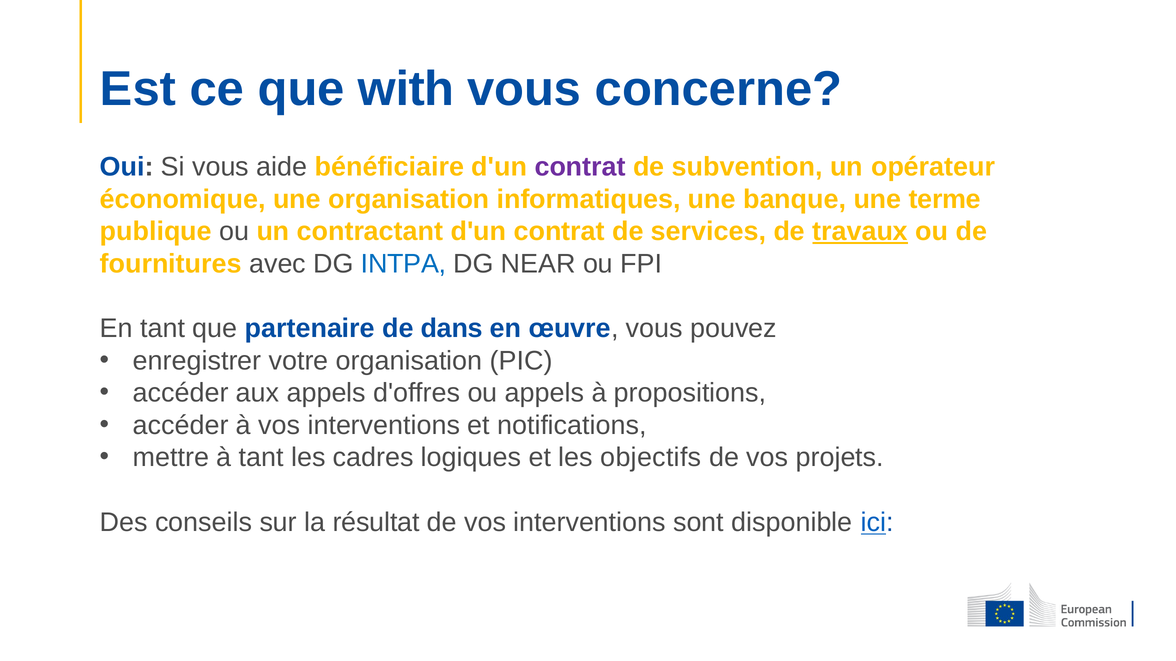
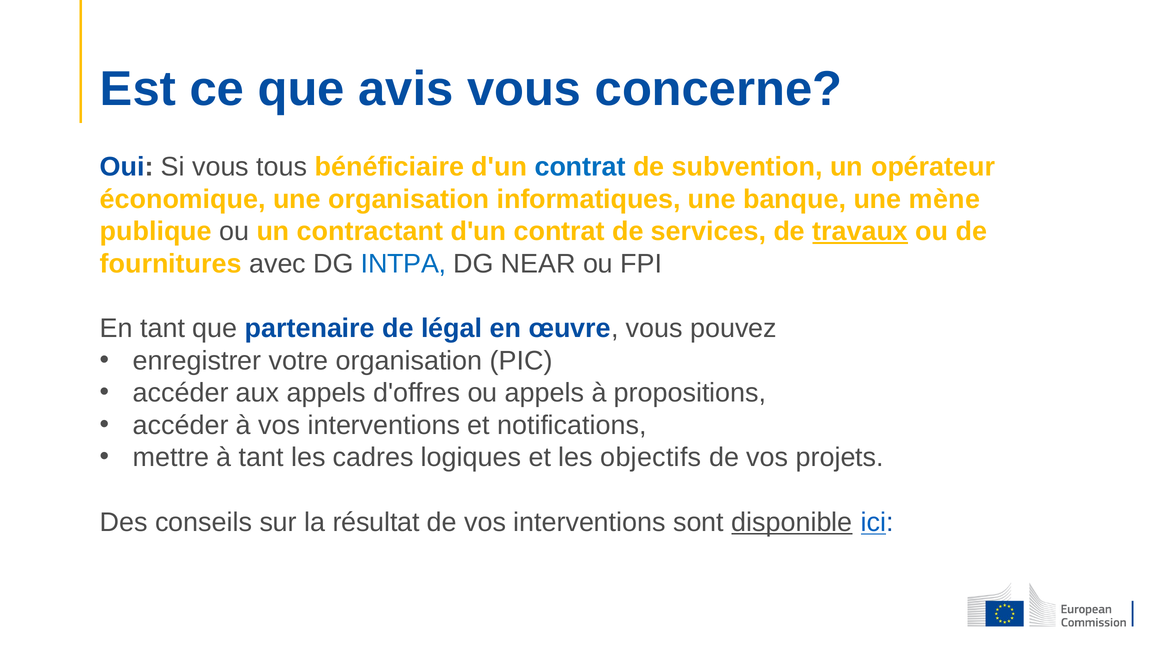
with: with -> avis
aide: aide -> tous
contrat at (580, 167) colour: purple -> blue
terme: terme -> mène
dans: dans -> légal
disponible underline: none -> present
